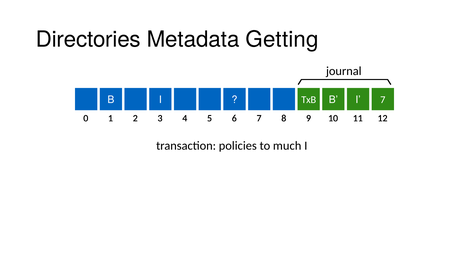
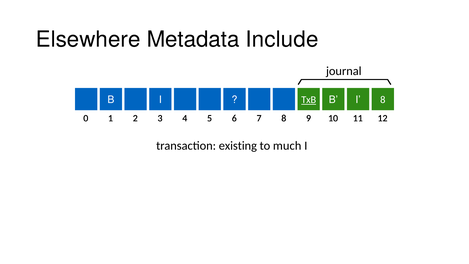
Directories: Directories -> Elsewhere
Getting: Getting -> Include
TxB underline: none -> present
I 7: 7 -> 8
policies: policies -> existing
